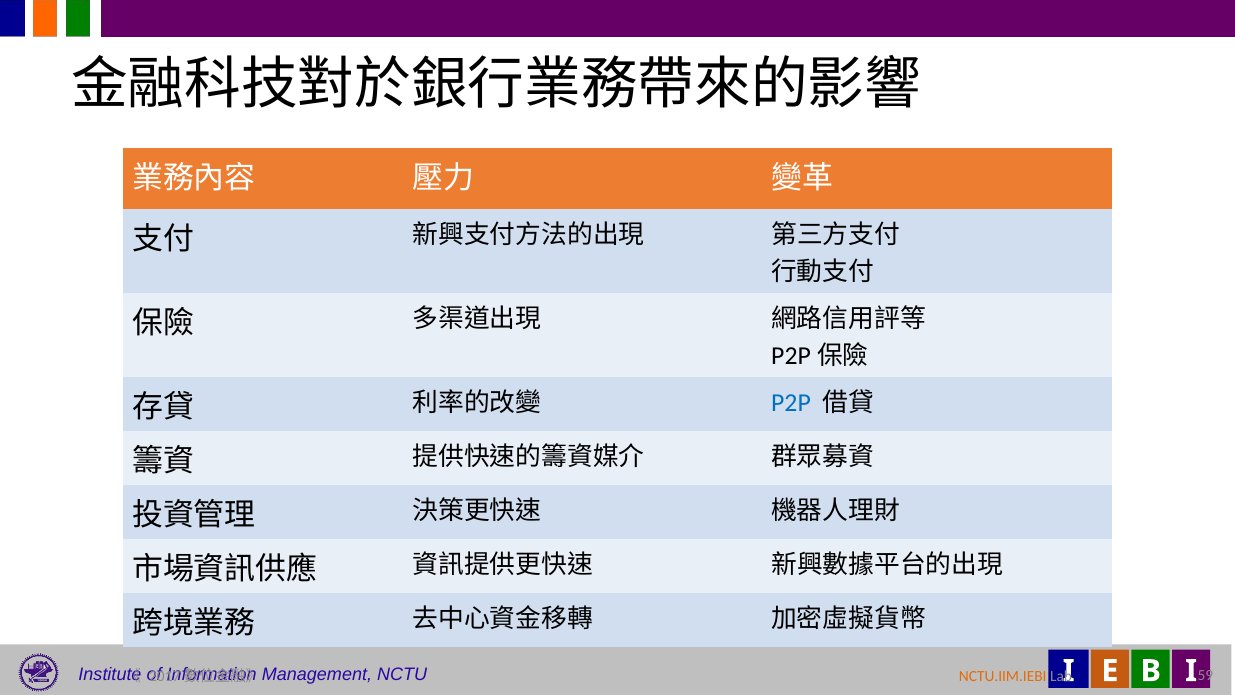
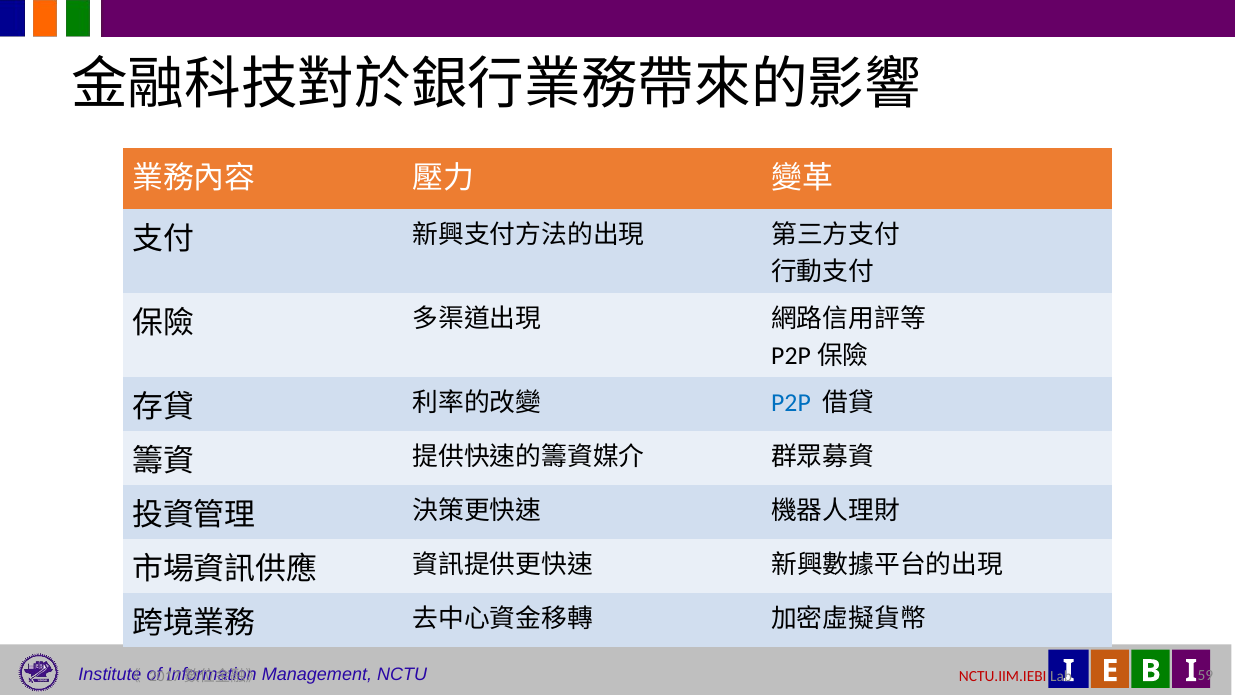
NCTU.IIM.IEBI colour: orange -> red
